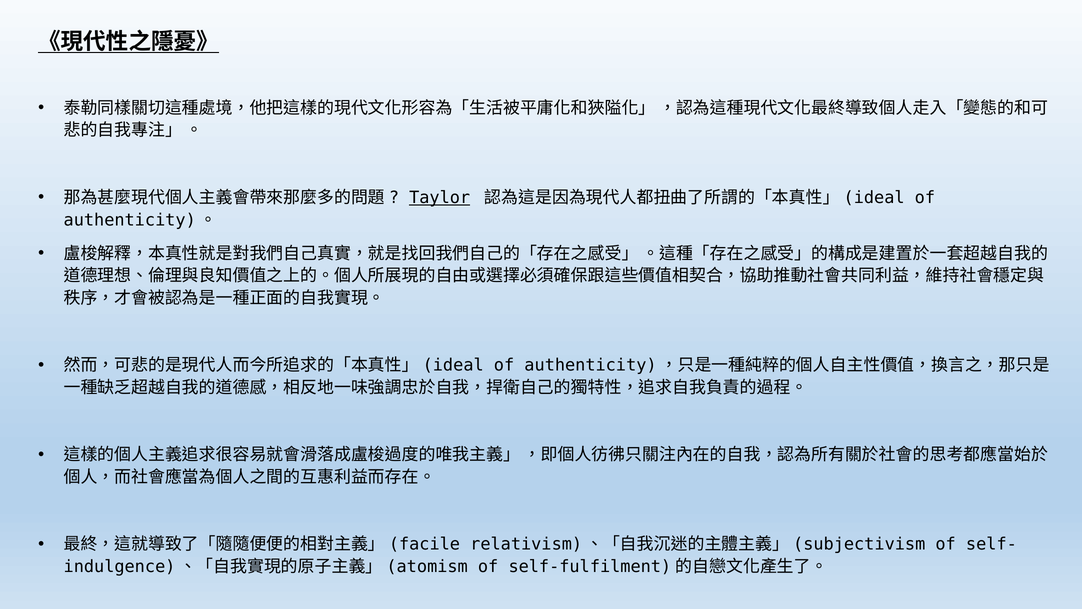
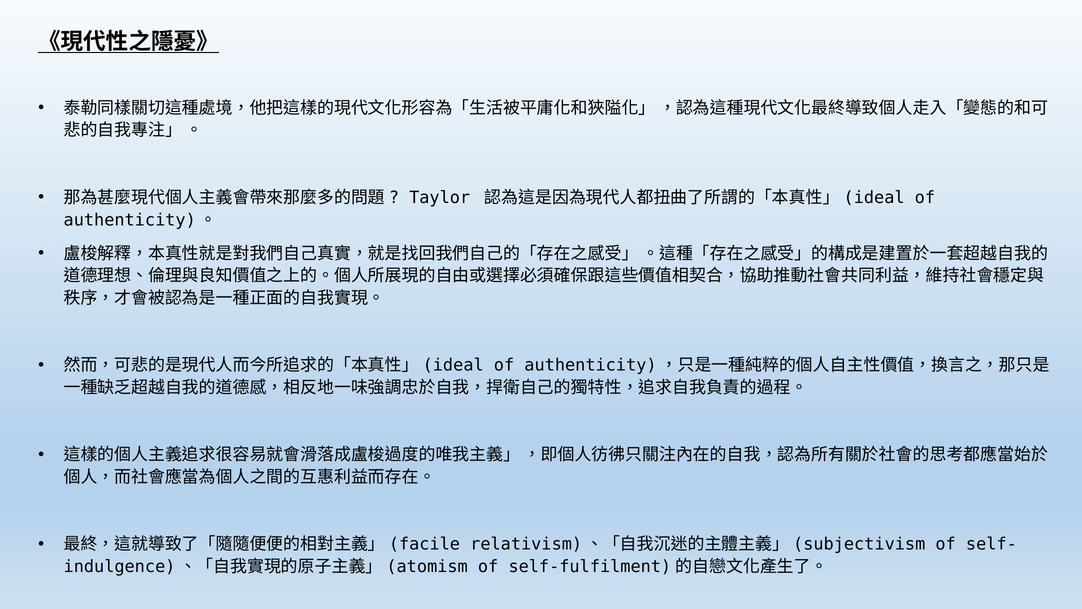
Taylor underline: present -> none
